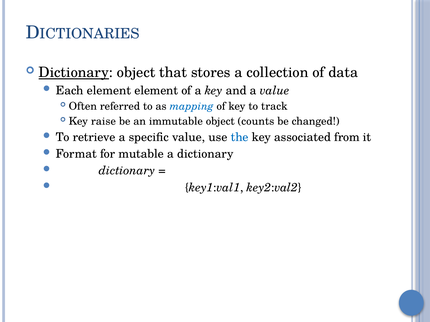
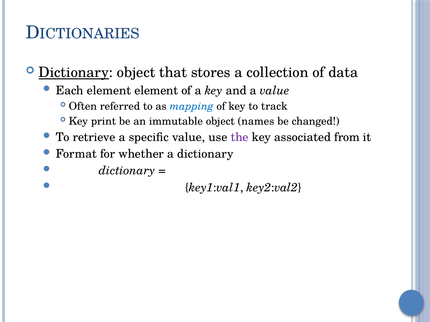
raise: raise -> print
counts: counts -> names
the colour: blue -> purple
mutable: mutable -> whether
